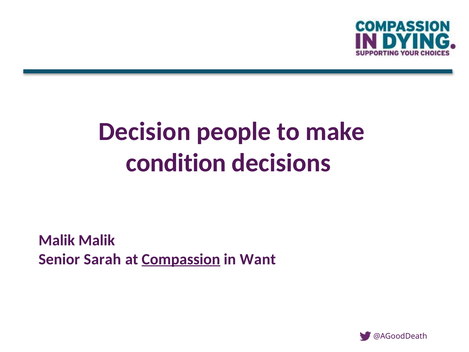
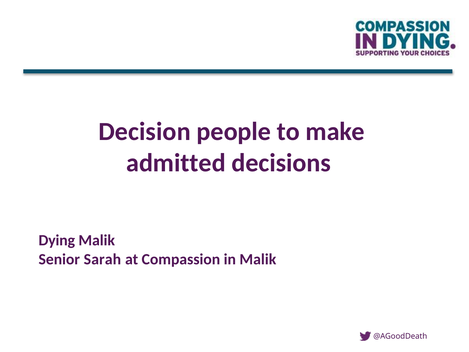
condition: condition -> admitted
Malik at (57, 240): Malik -> Dying
Compassion underline: present -> none
in Want: Want -> Malik
